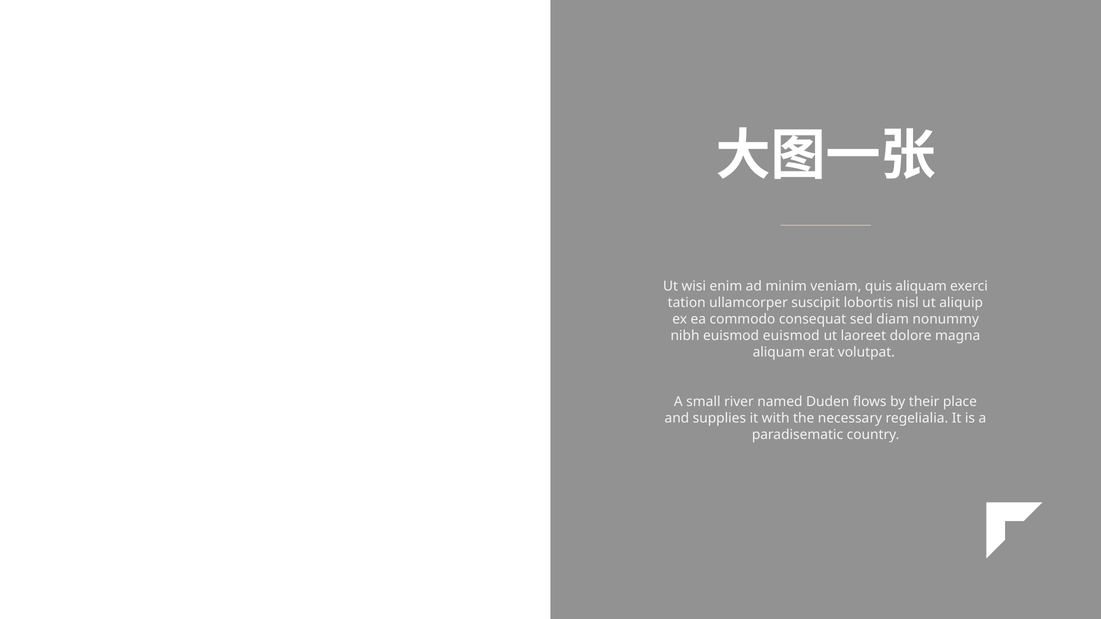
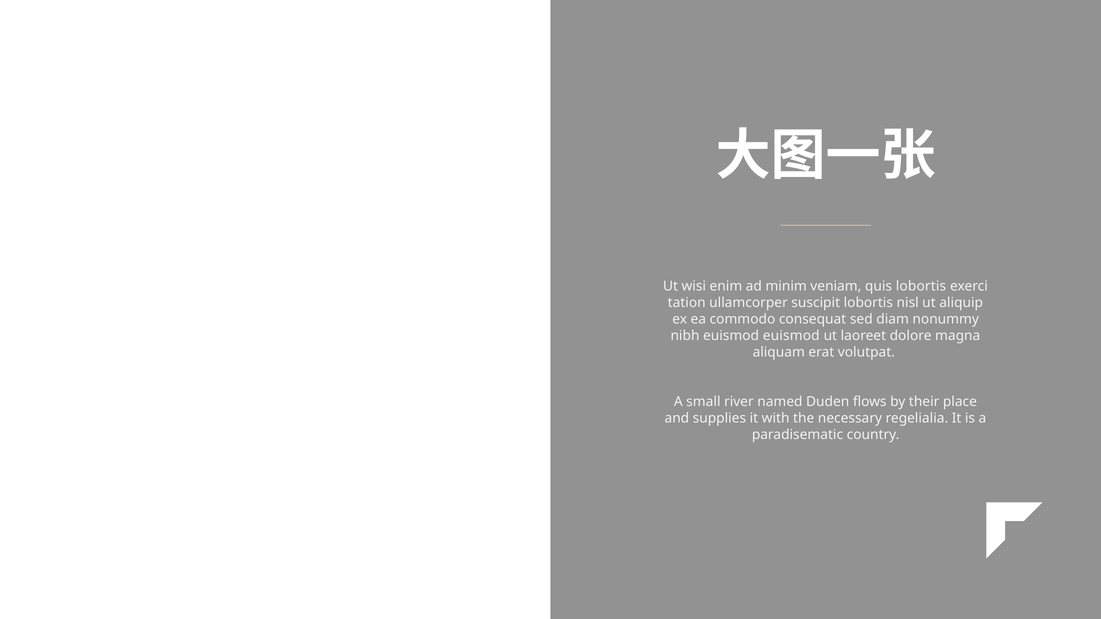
quis aliquam: aliquam -> lobortis
